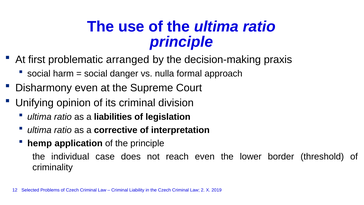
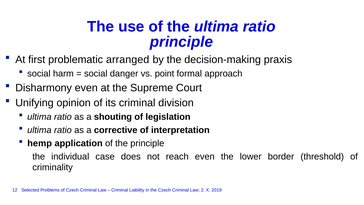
nulla: nulla -> point
liabilities: liabilities -> shouting
